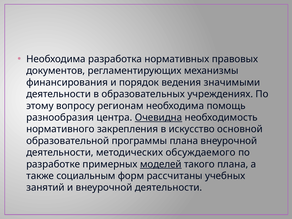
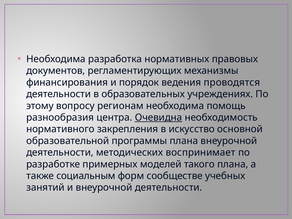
значимыми: значимыми -> проводятся
обсуждаемого: обсуждаемого -> воспринимает
моделей underline: present -> none
рассчитаны: рассчитаны -> сообществе
